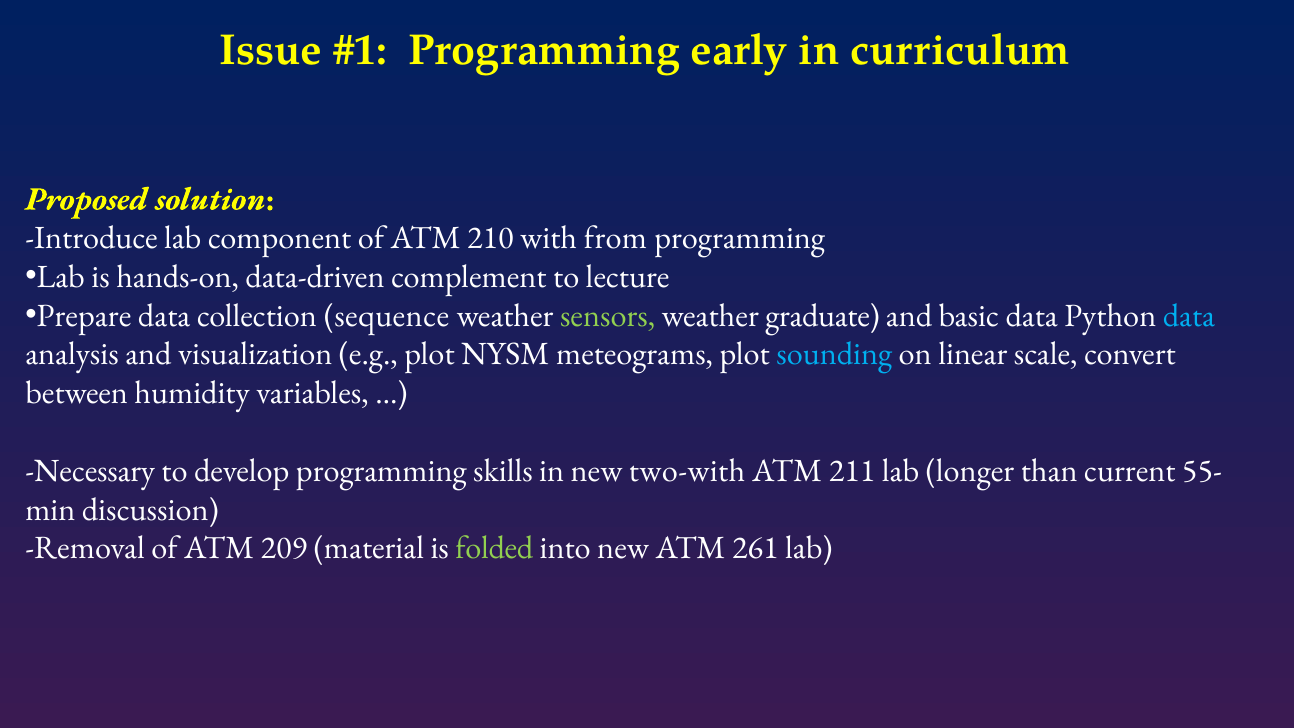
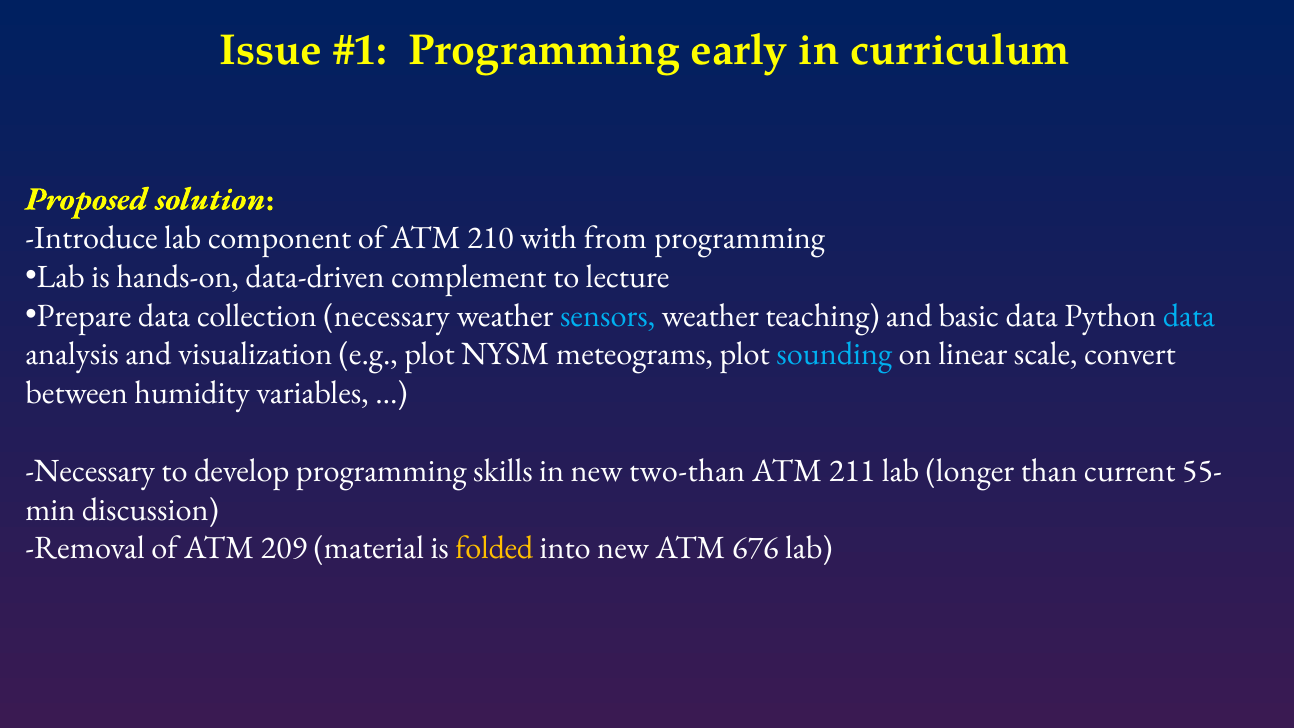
collection sequence: sequence -> necessary
sensors colour: light green -> light blue
graduate: graduate -> teaching
two-with: two-with -> two-than
folded colour: light green -> yellow
261: 261 -> 676
